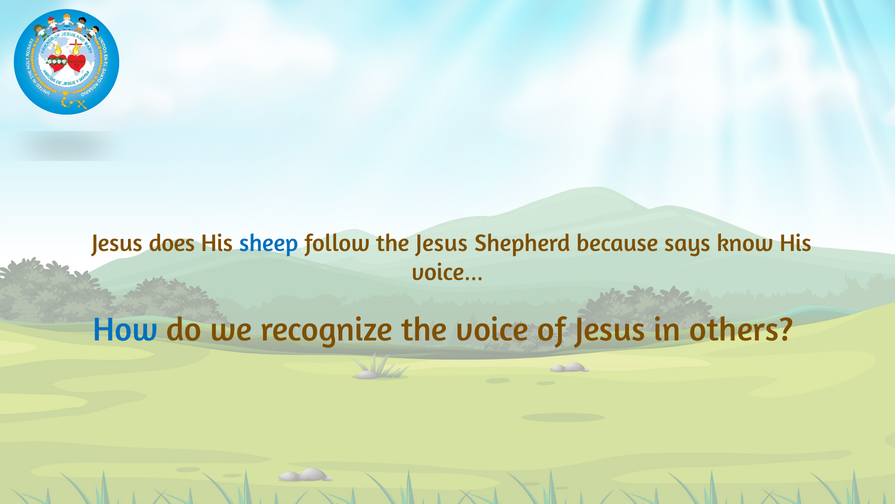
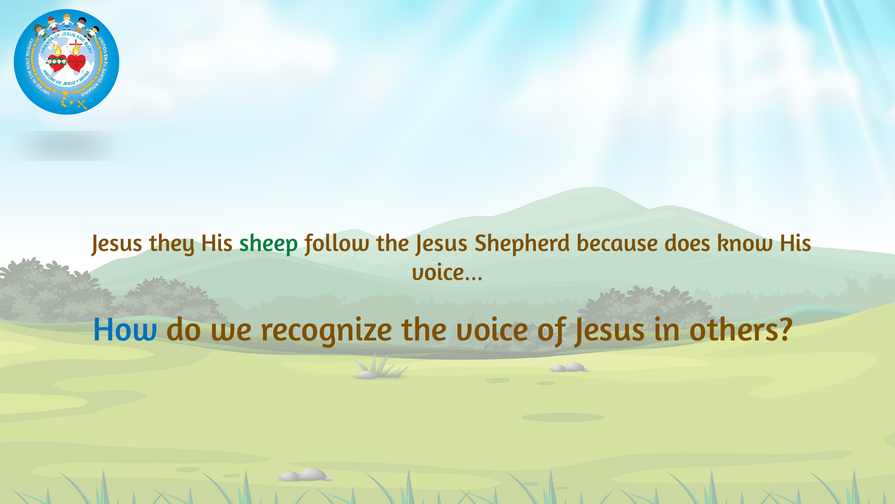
does: does -> they
sheep colour: blue -> green
says: says -> does
